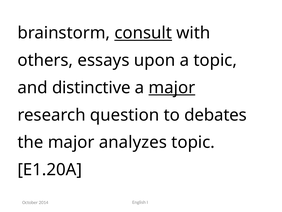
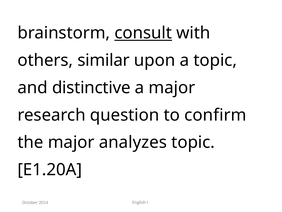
essays: essays -> similar
major at (172, 88) underline: present -> none
debates: debates -> confirm
